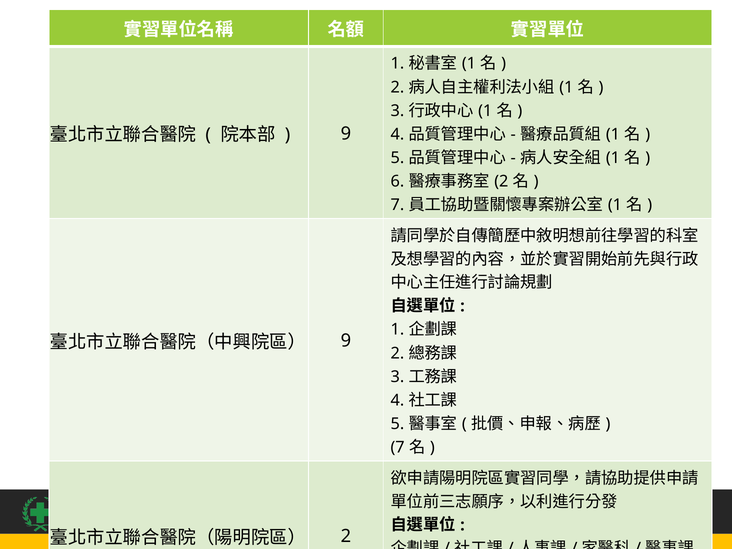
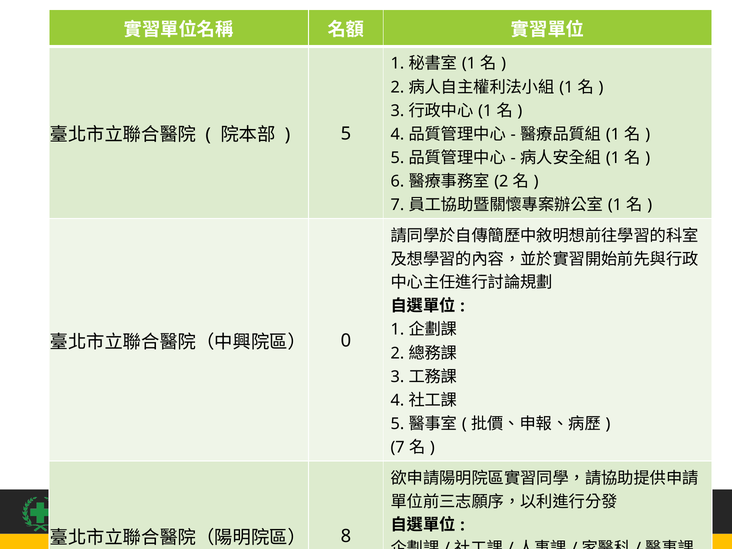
9 at (346, 134): 9 -> 5
9 at (346, 341): 9 -> 0
2 at (346, 536): 2 -> 8
